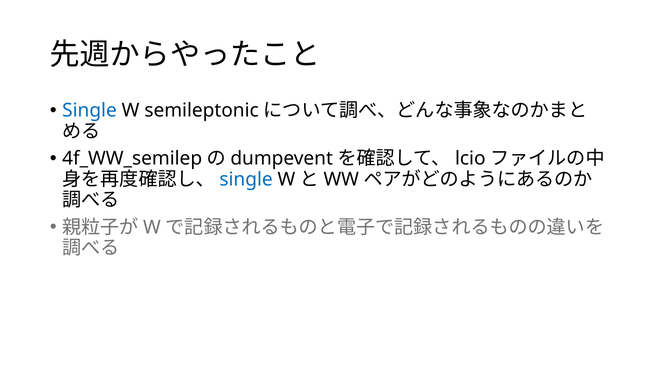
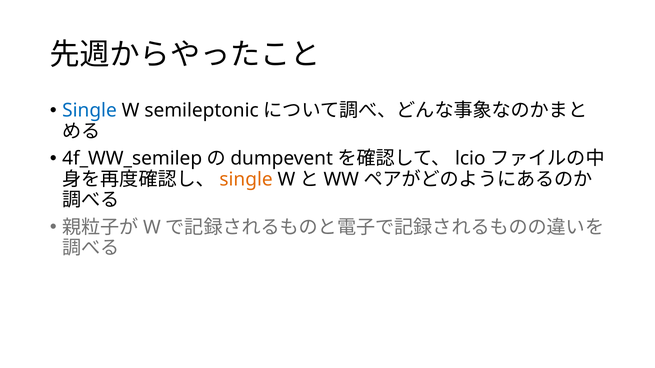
single at (246, 179) colour: blue -> orange
